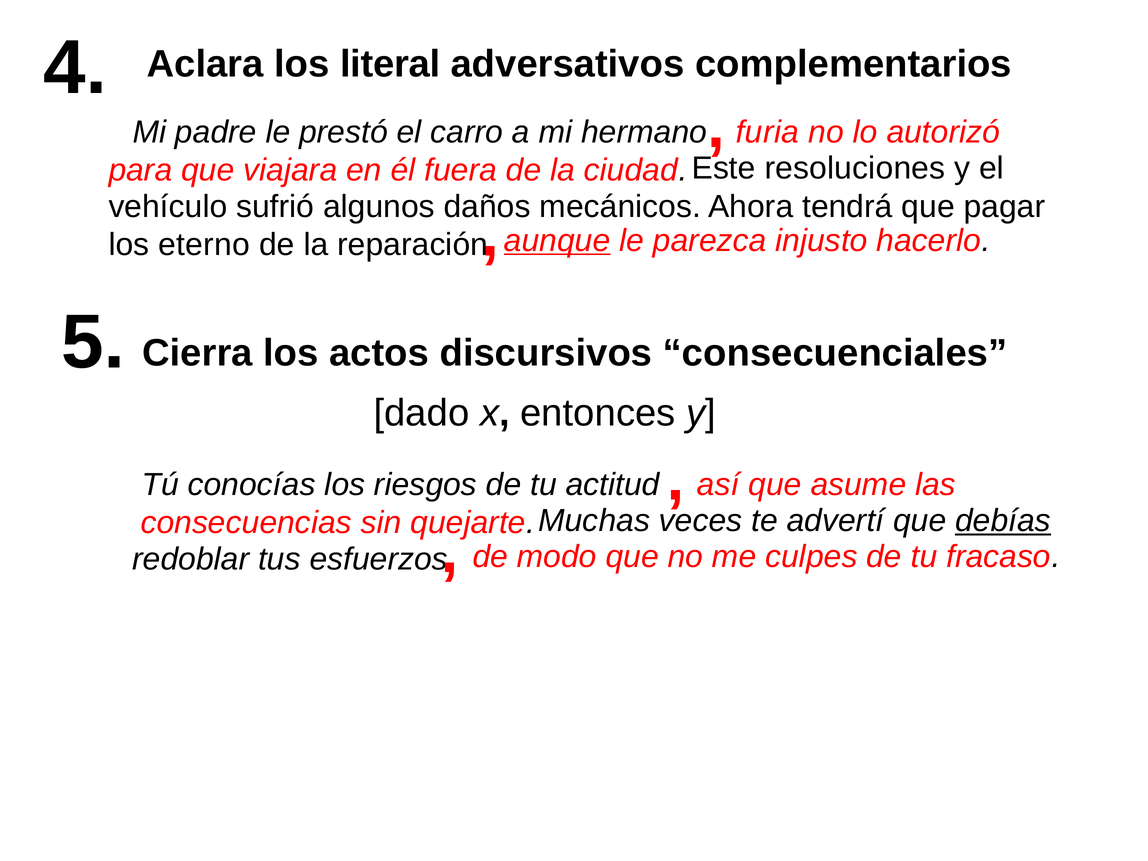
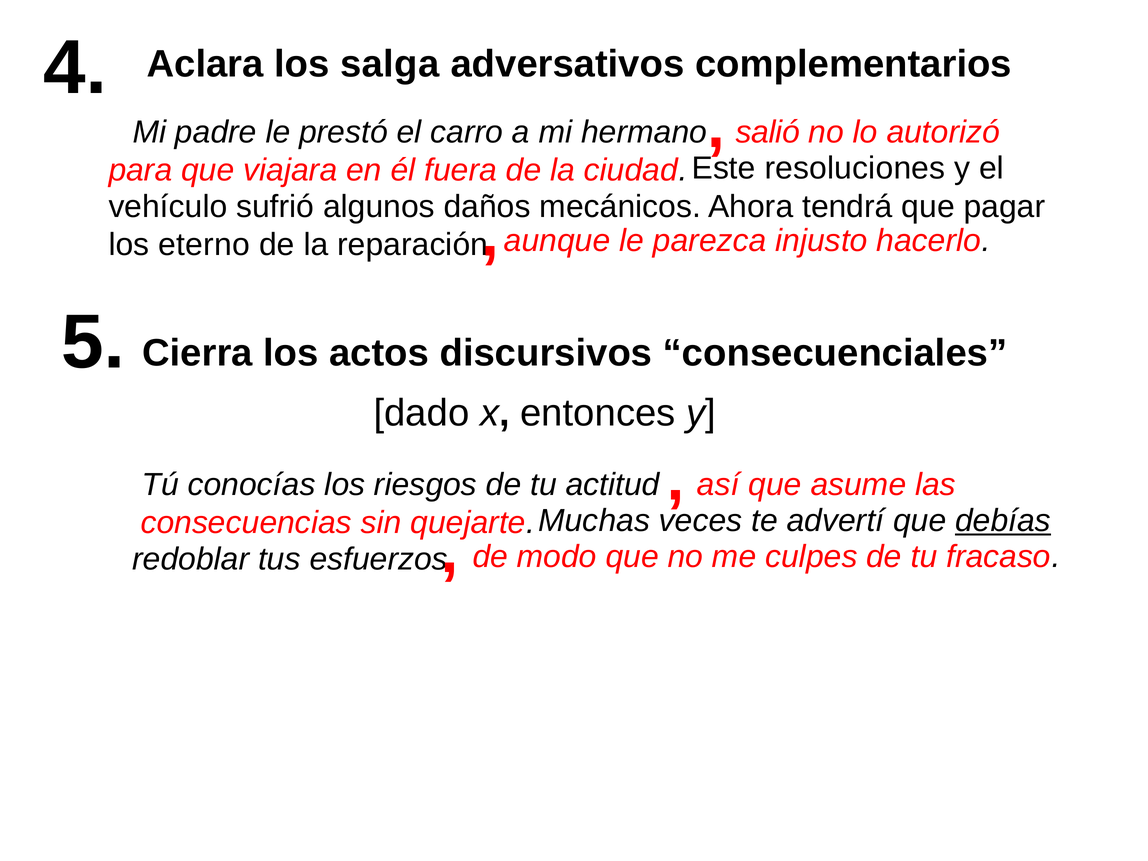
literal: literal -> salga
furia: furia -> salió
aunque underline: present -> none
